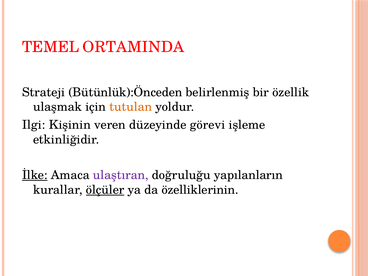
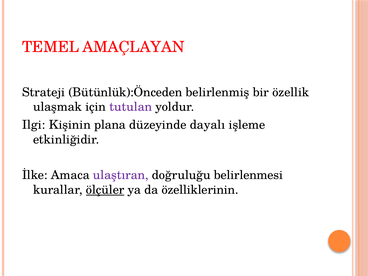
ORTAMINDA: ORTAMINDA -> AMAÇLAYAN
tutulan colour: orange -> purple
veren: veren -> plana
görevi: görevi -> dayalı
İlke underline: present -> none
yapılanların: yapılanların -> belirlenmesi
